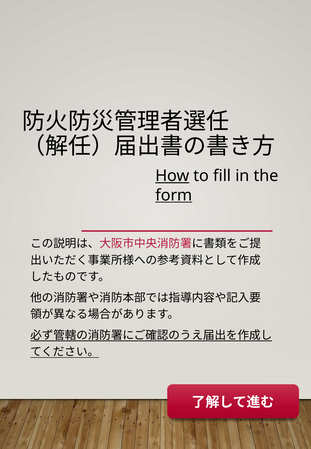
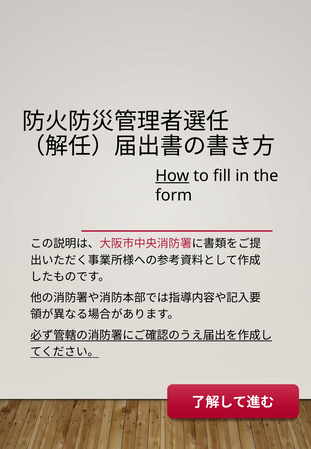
form underline: present -> none
